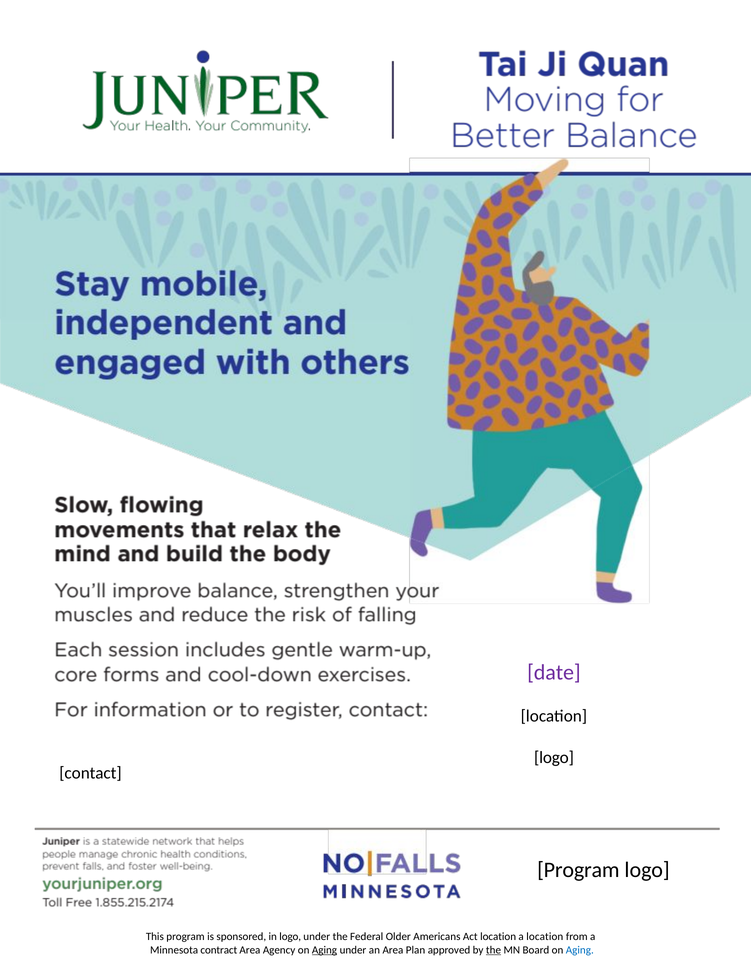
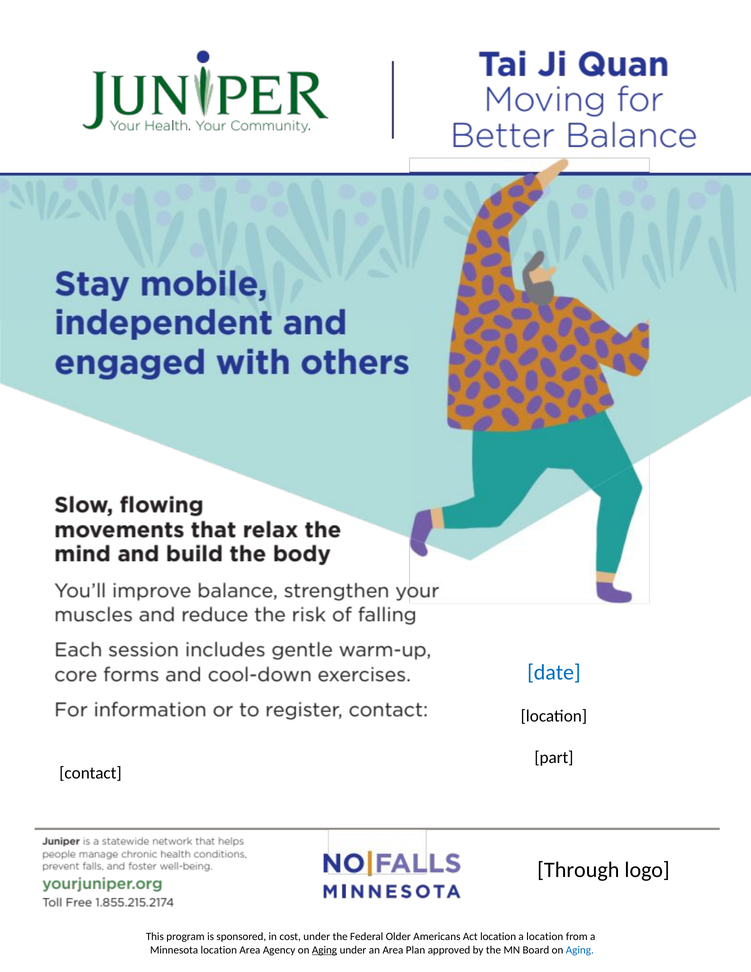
date colour: purple -> blue
logo at (554, 757): logo -> part
Program at (578, 870): Program -> Through
in logo: logo -> cost
Minnesota contract: contract -> location
the at (494, 950) underline: present -> none
